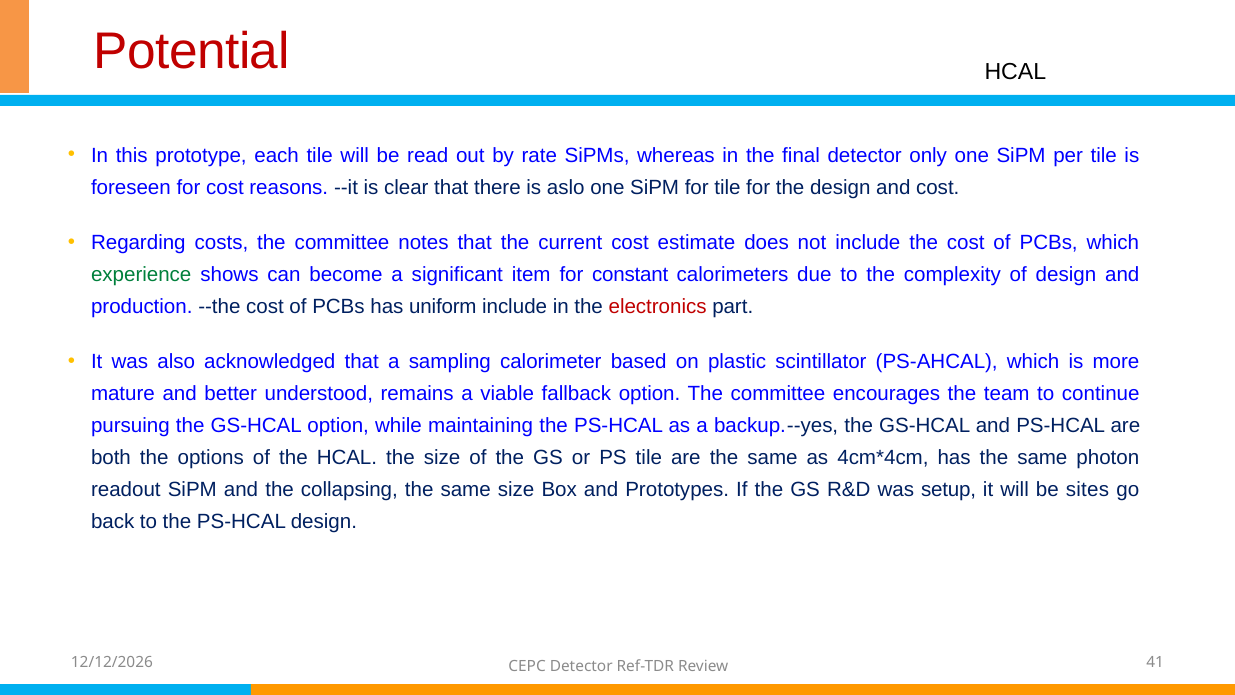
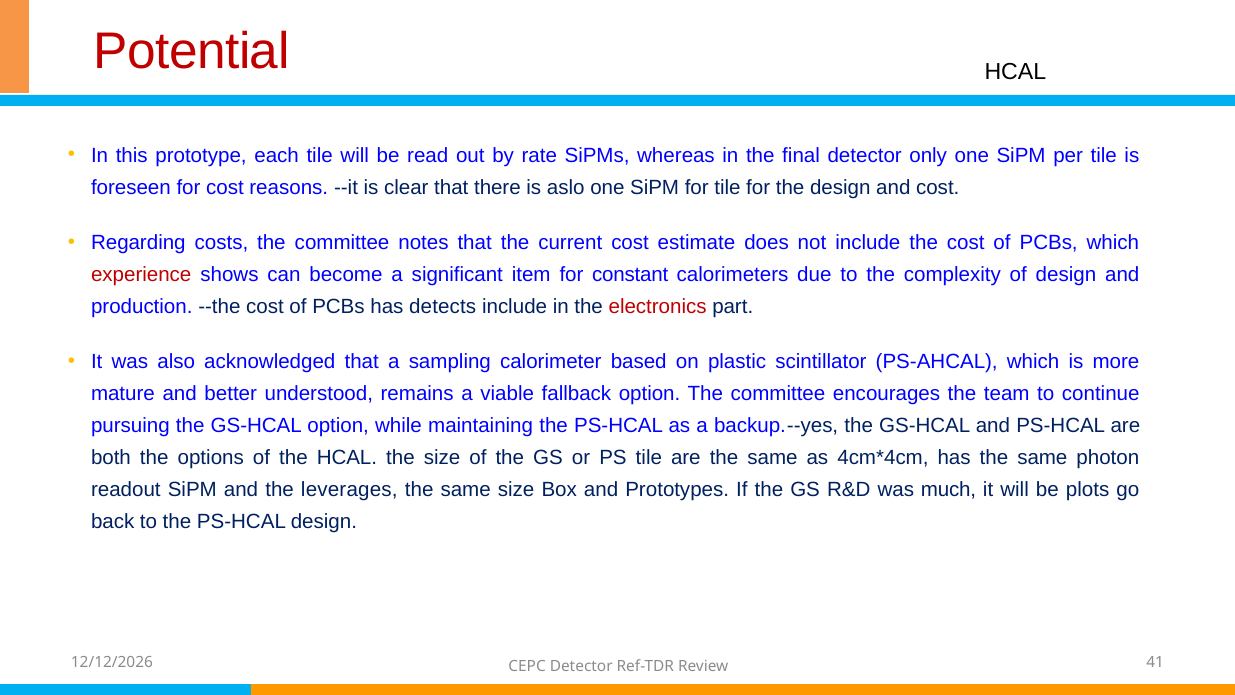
experience colour: green -> red
uniform: uniform -> detects
collapsing: collapsing -> leverages
setup: setup -> much
sites: sites -> plots
